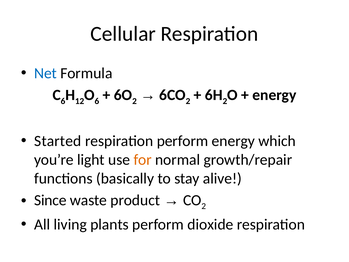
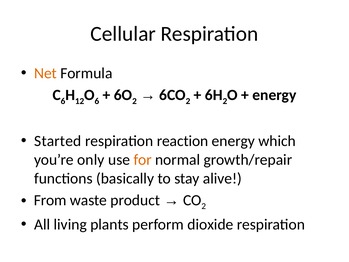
Net colour: blue -> orange
respiration perform: perform -> reaction
light: light -> only
Since: Since -> From
